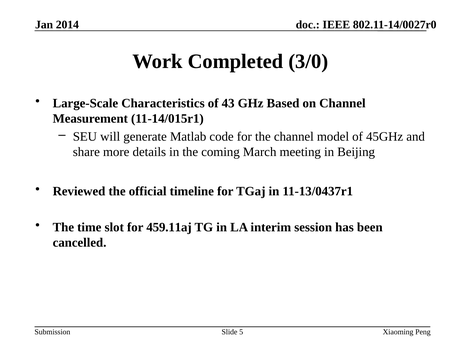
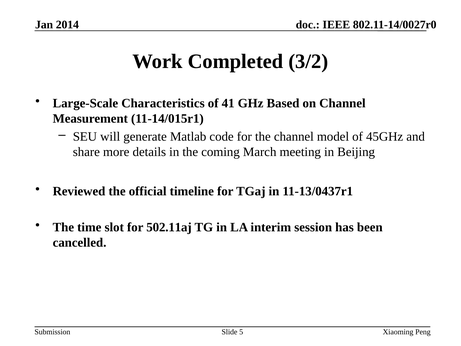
3/0: 3/0 -> 3/2
43: 43 -> 41
459.11aj: 459.11aj -> 502.11aj
